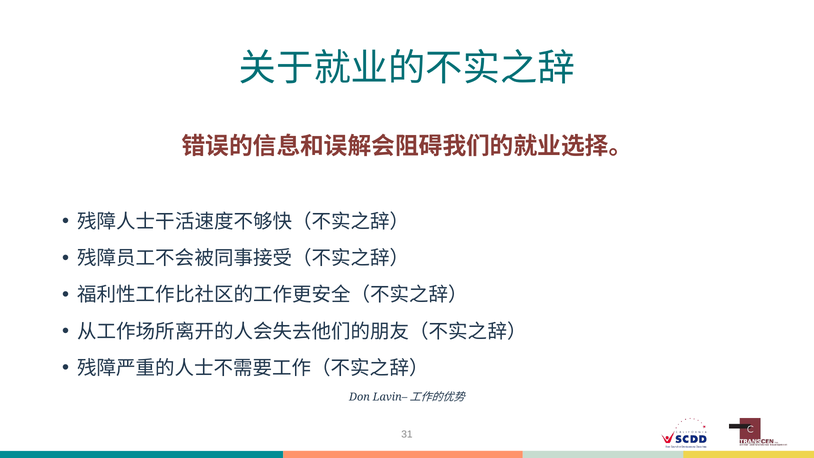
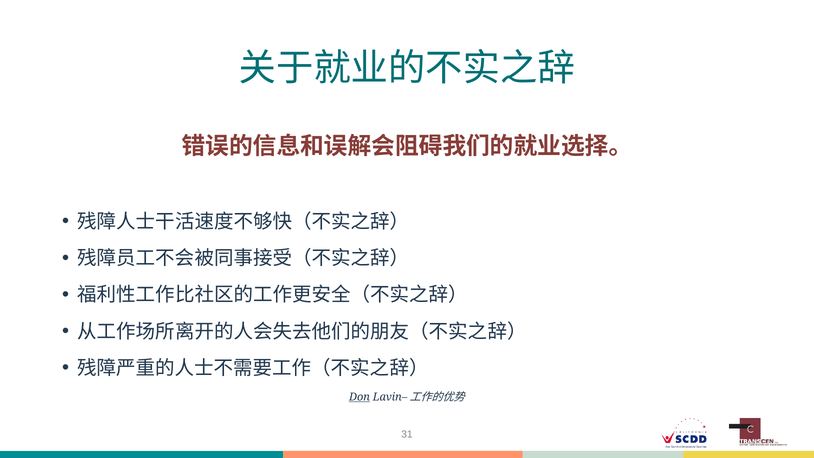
Don underline: none -> present
